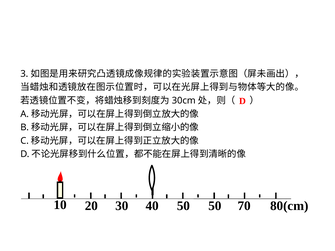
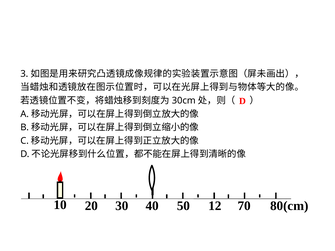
50 50: 50 -> 12
